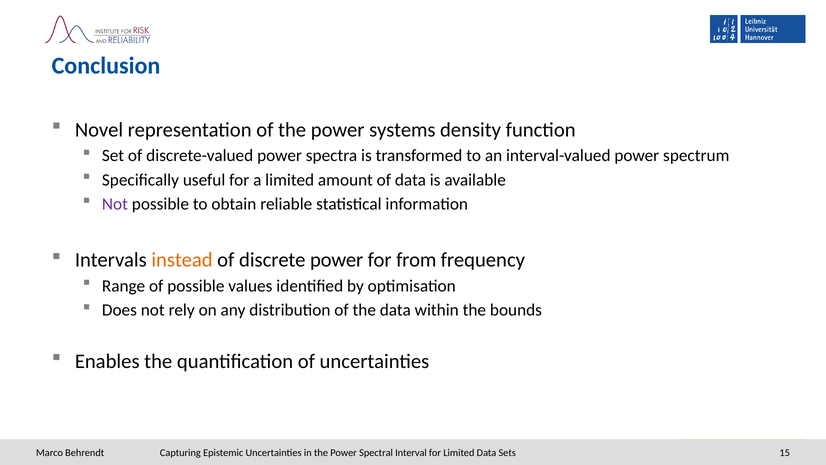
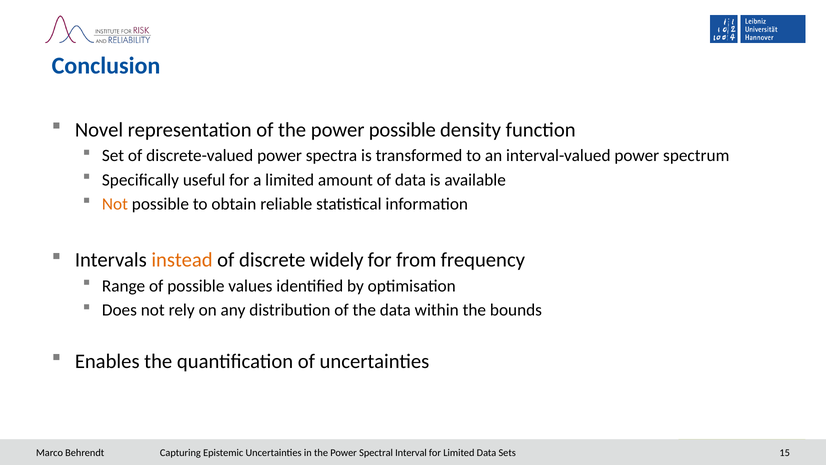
power systems: systems -> possible
Not at (115, 204) colour: purple -> orange
discrete power: power -> widely
